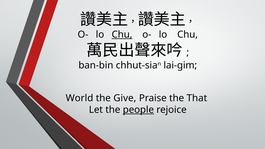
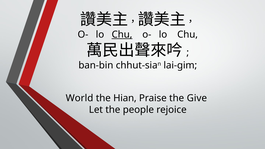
Give: Give -> Hian
That: That -> Give
people underline: present -> none
